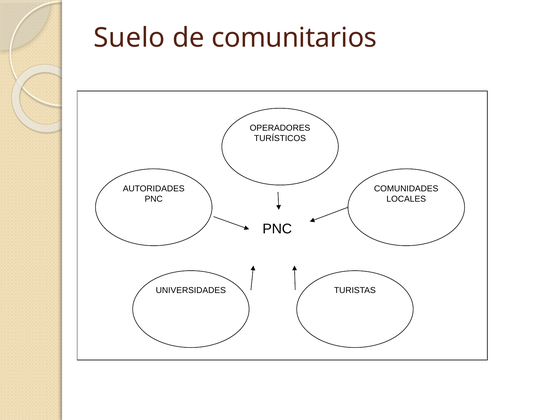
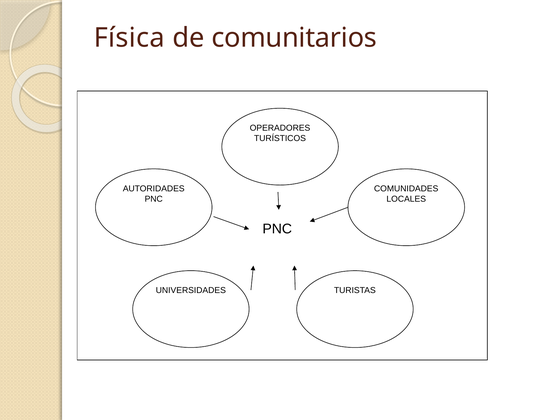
Suelo: Suelo -> Física
